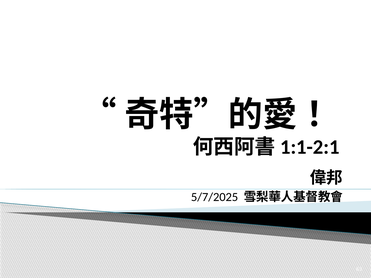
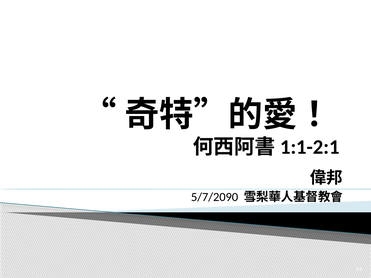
5/7/2025: 5/7/2025 -> 5/7/2090
